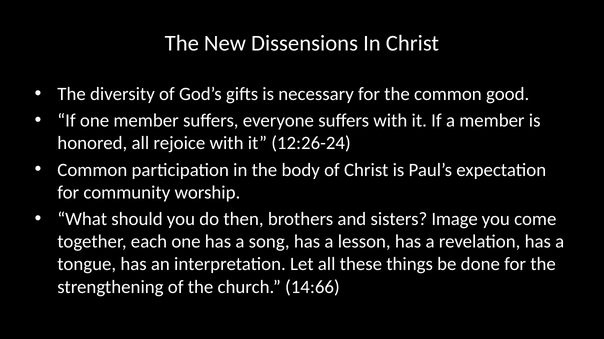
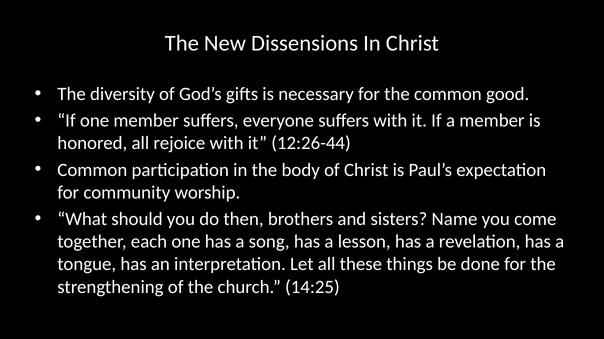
12:26-24: 12:26-24 -> 12:26-44
Image: Image -> Name
14:66: 14:66 -> 14:25
